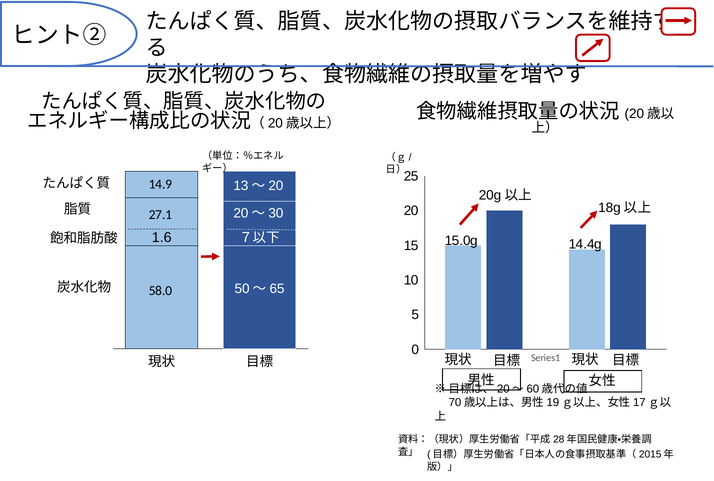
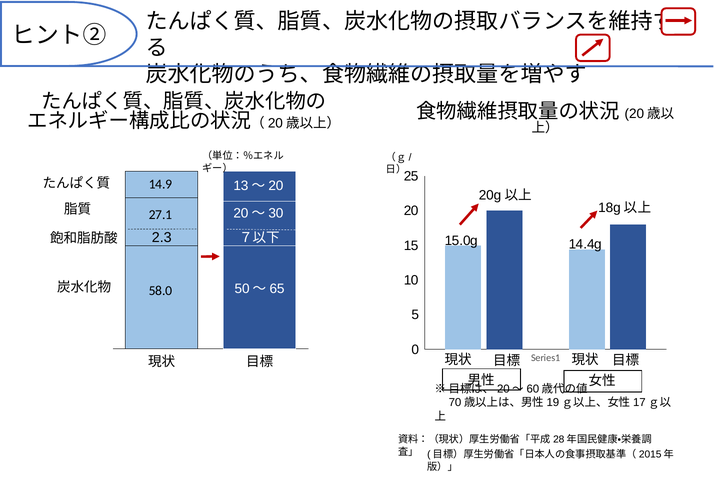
1.6: 1.6 -> 2.3
